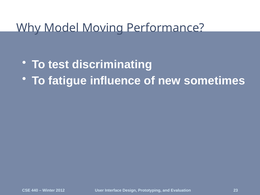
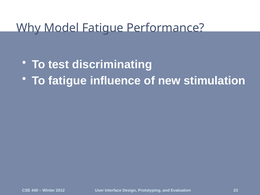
Model Moving: Moving -> Fatigue
sometimes: sometimes -> stimulation
